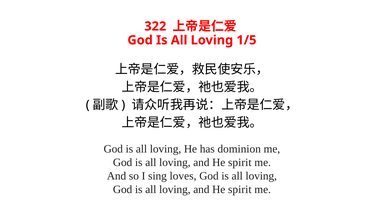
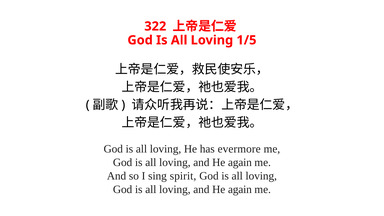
dominion: dominion -> evermore
spirit at (240, 162): spirit -> again
loves: loves -> spirit
spirit at (240, 189): spirit -> again
